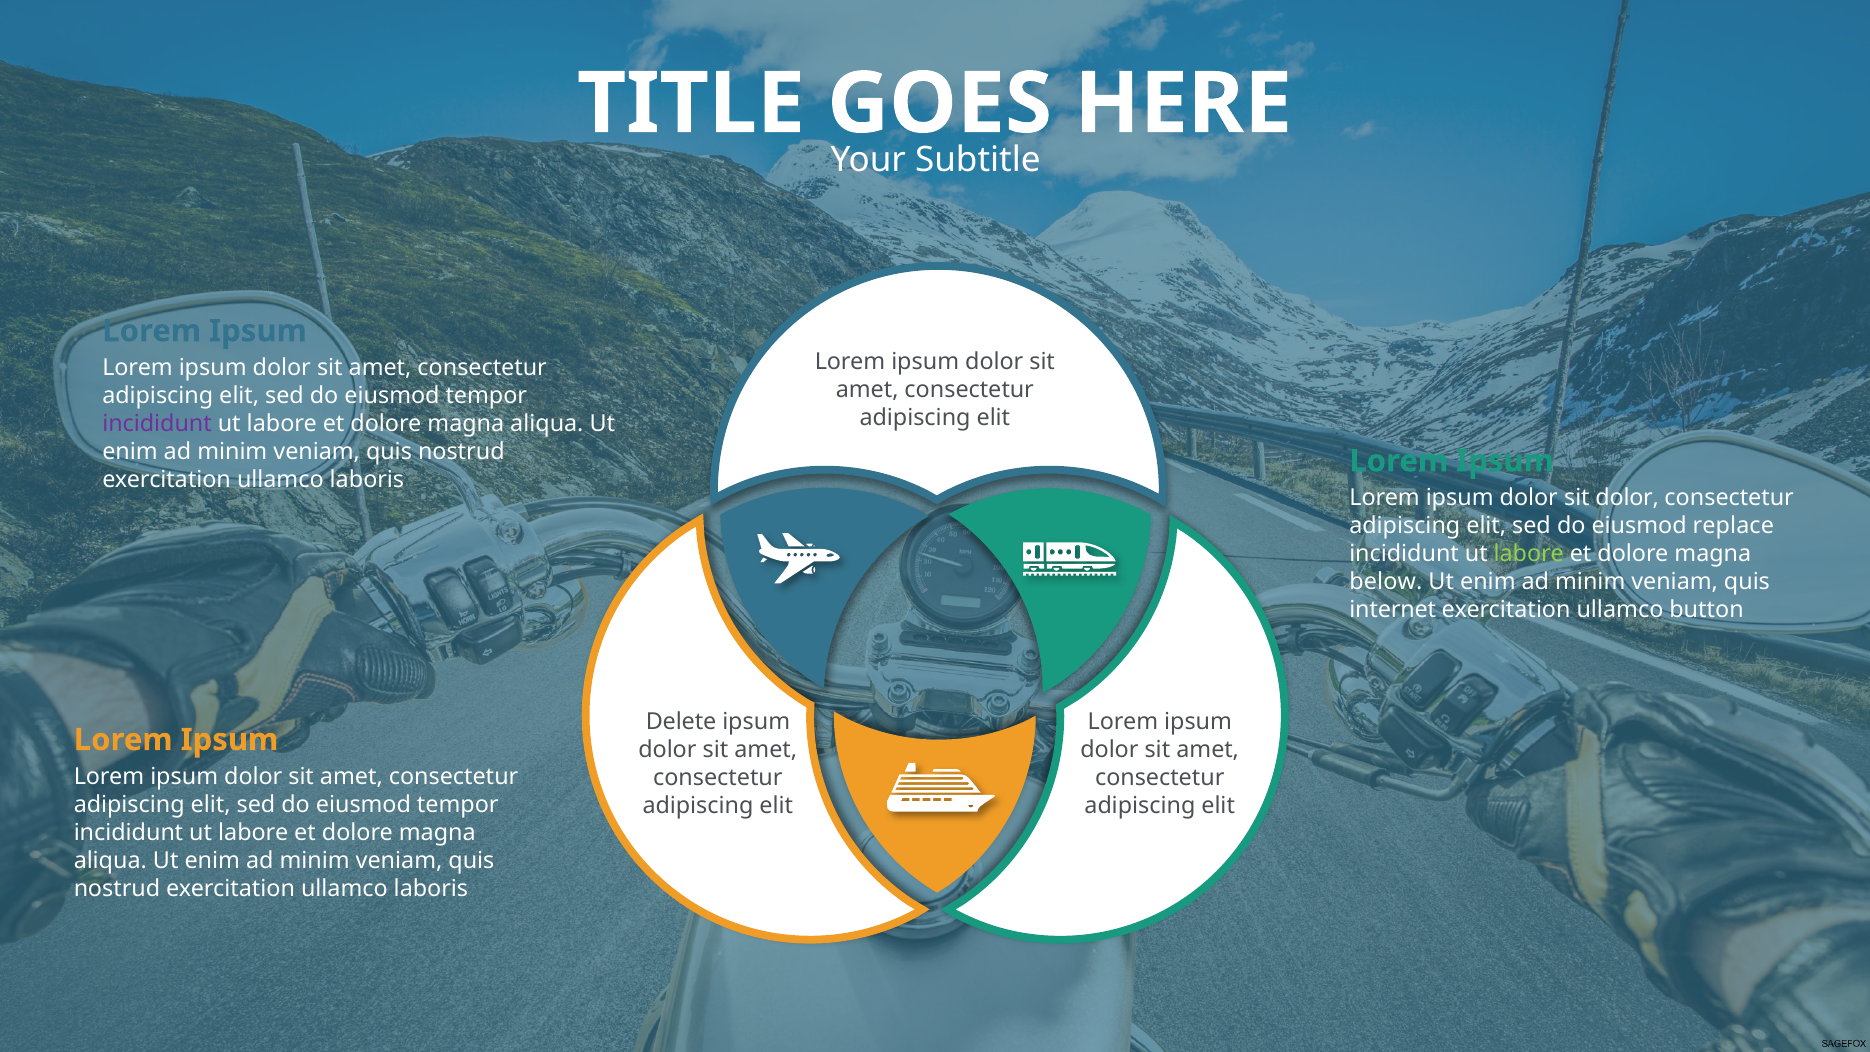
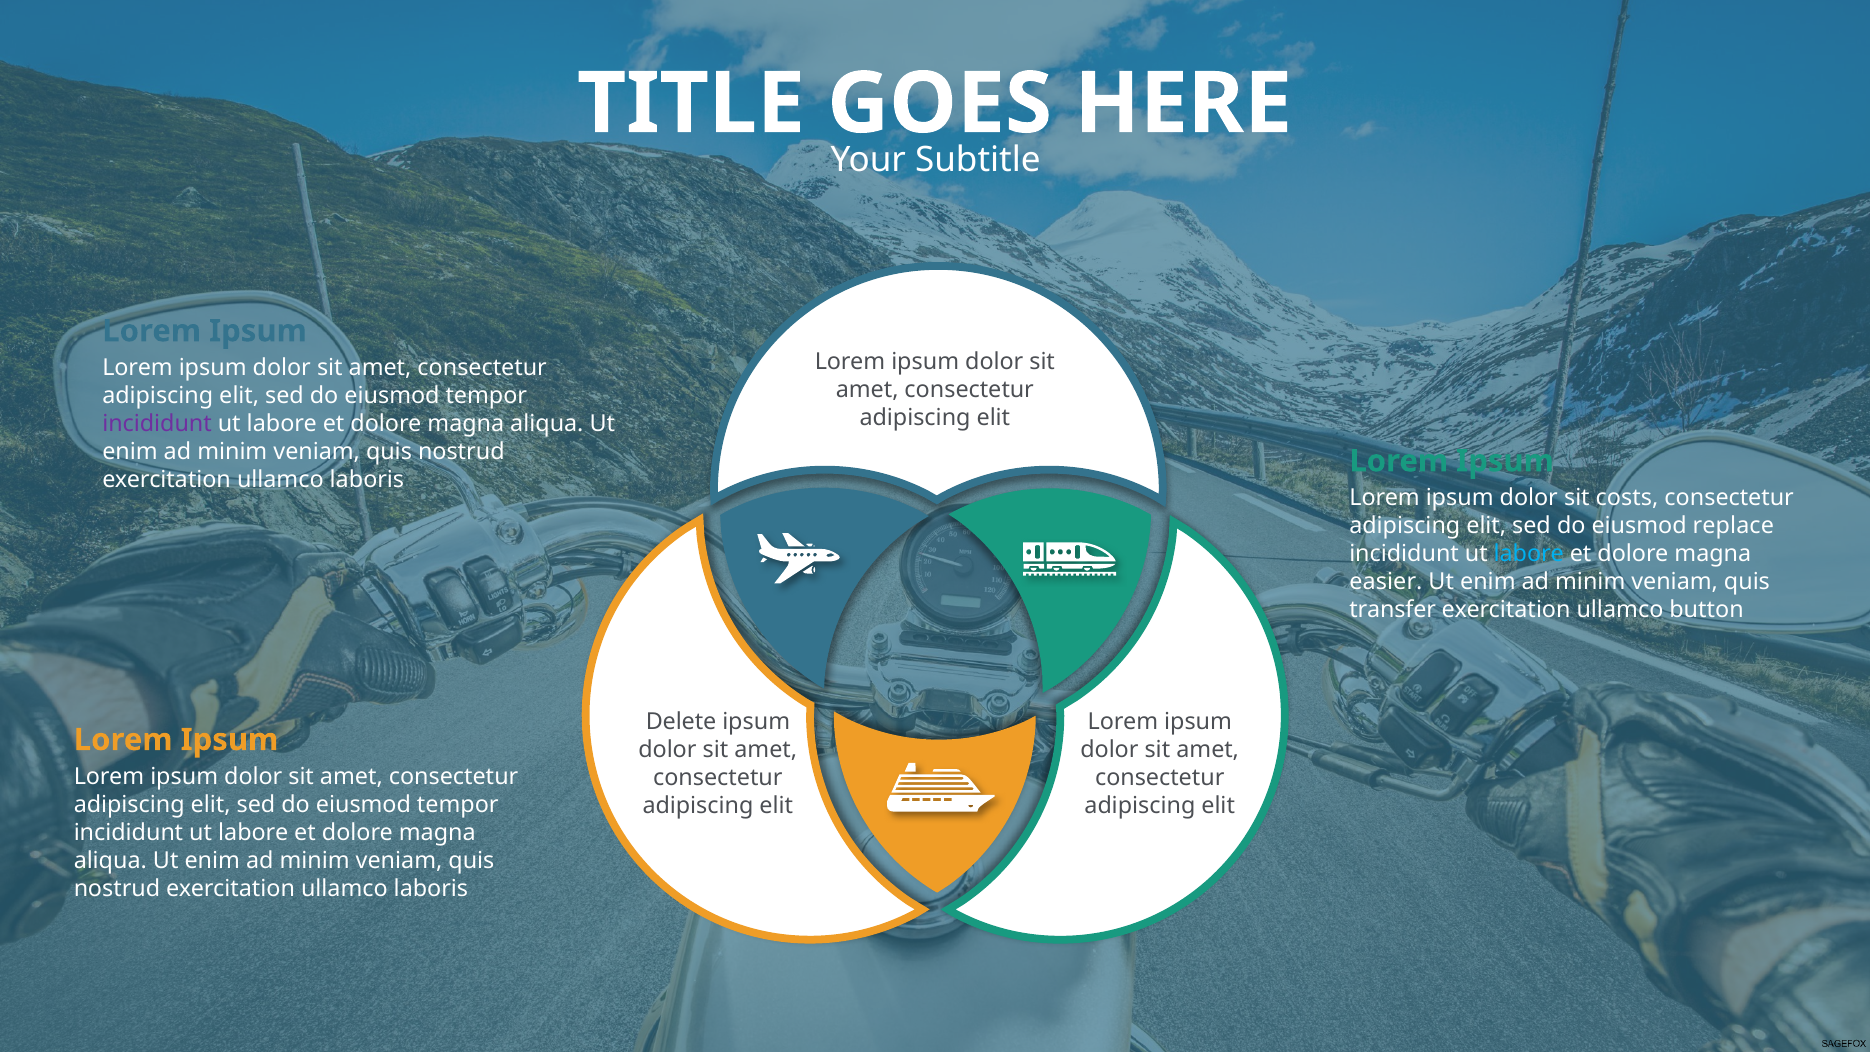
sit dolor: dolor -> costs
labore at (1529, 554) colour: light green -> light blue
below: below -> easier
internet: internet -> transfer
